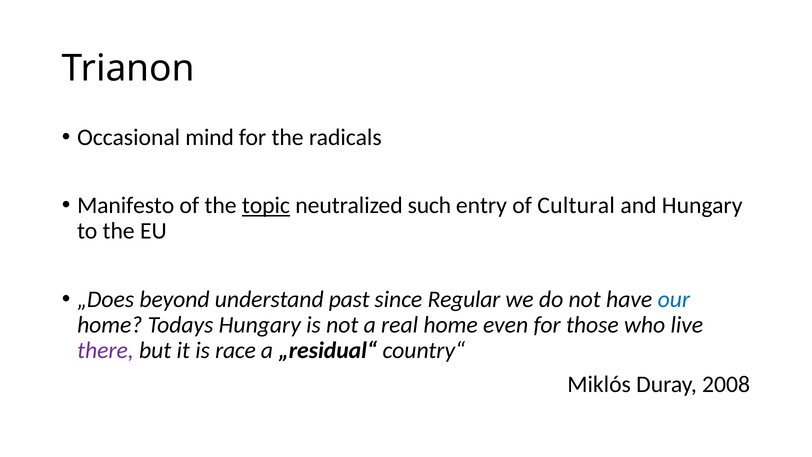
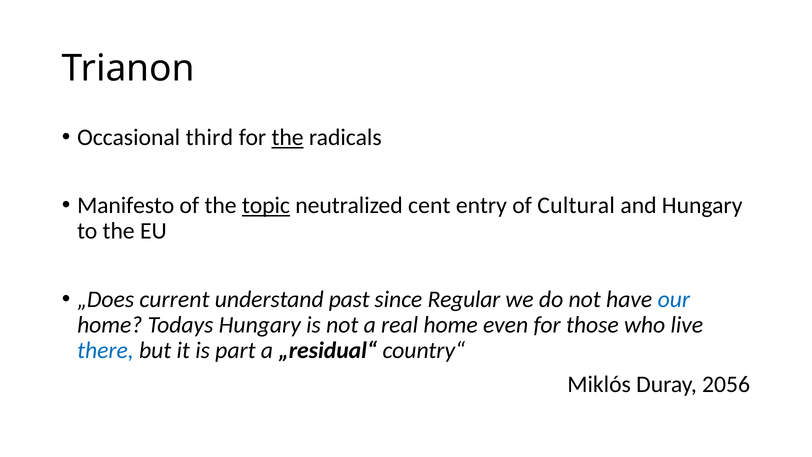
mind: mind -> third
the at (288, 137) underline: none -> present
such: such -> cent
beyond: beyond -> current
there colour: purple -> blue
race: race -> part
2008: 2008 -> 2056
